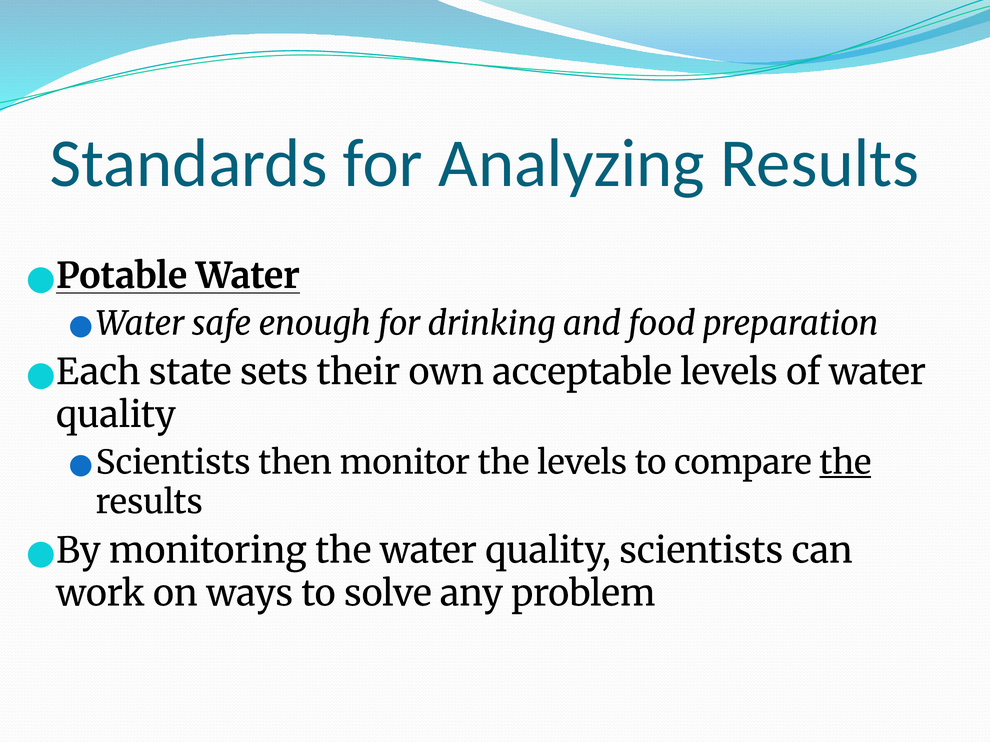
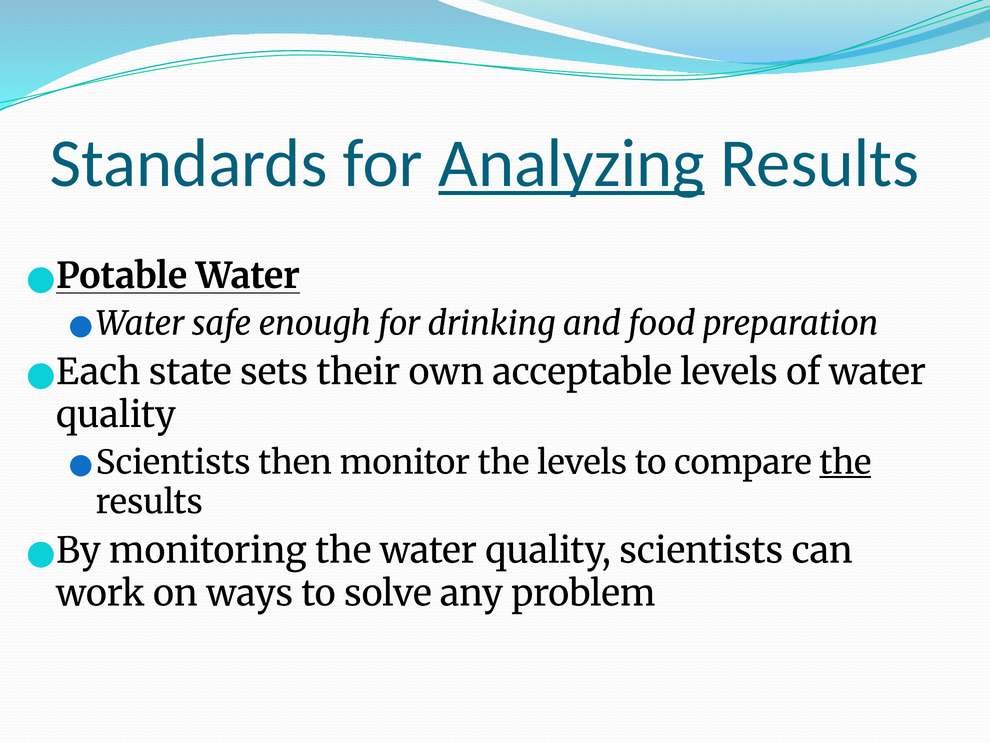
Analyzing underline: none -> present
